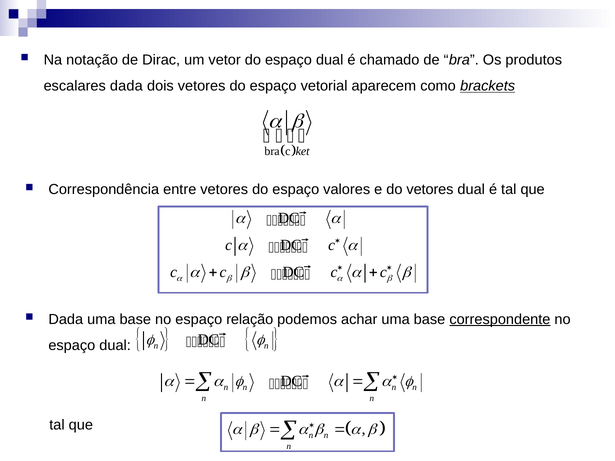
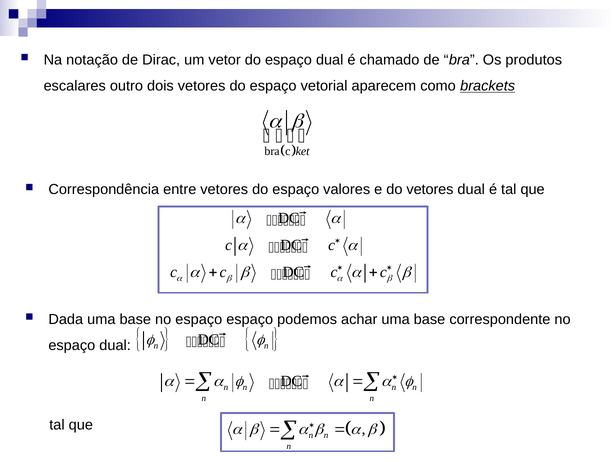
escalares dada: dada -> outro
espaço relação: relação -> espaço
correspondente underline: present -> none
